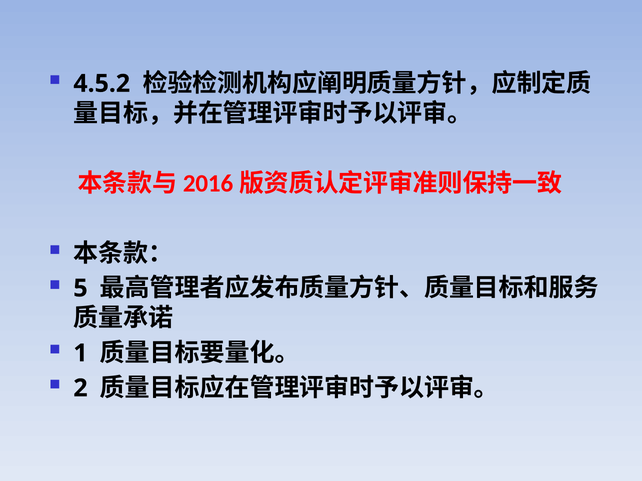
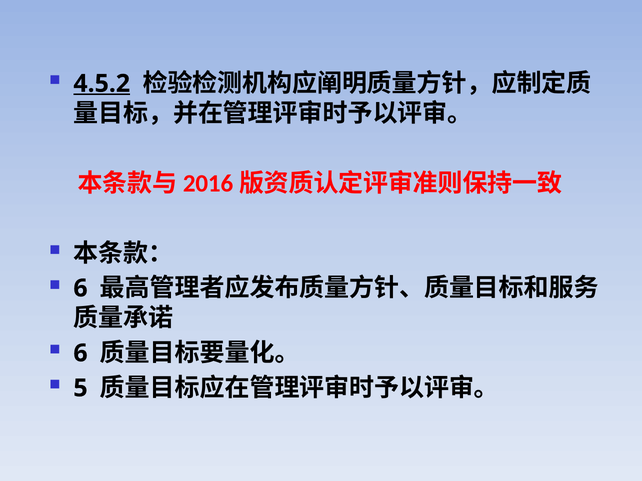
4.5.2 underline: none -> present
5 at (80, 289): 5 -> 6
1 at (80, 354): 1 -> 6
2: 2 -> 5
